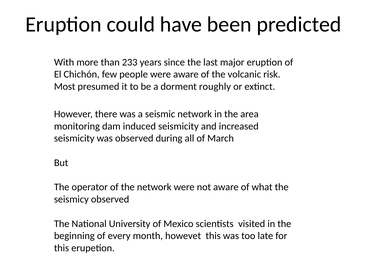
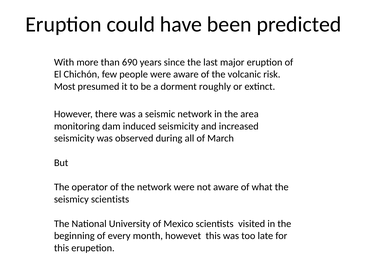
233: 233 -> 690
seismicy observed: observed -> scientists
